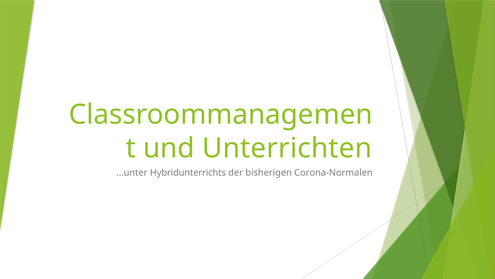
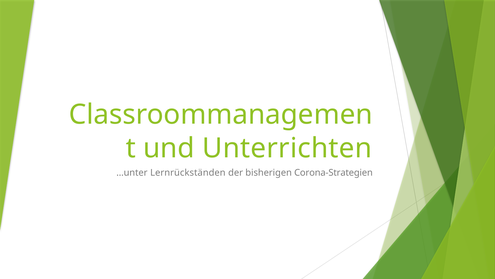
Hybridunterrichts: Hybridunterrichts -> Lernrückständen
Corona-Normalen: Corona-Normalen -> Corona-Strategien
